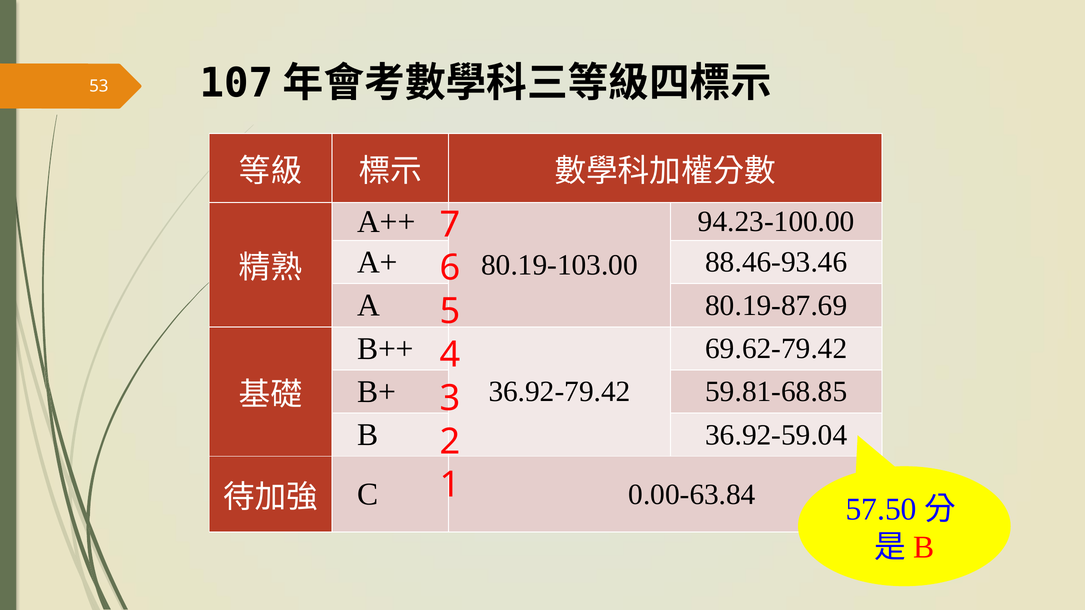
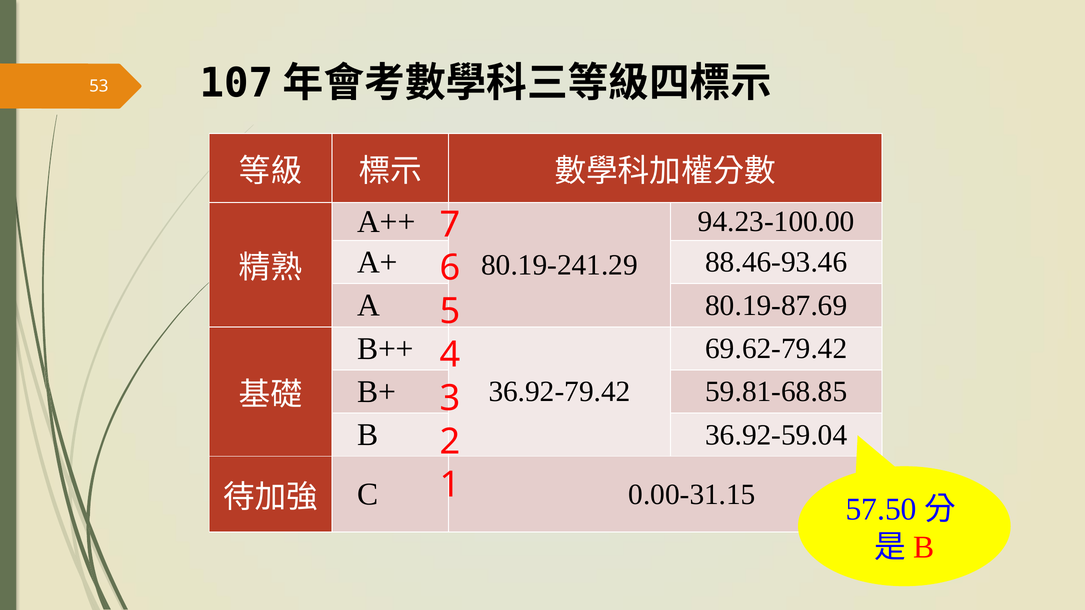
80.19-103.00: 80.19-103.00 -> 80.19-241.29
0.00-63.84: 0.00-63.84 -> 0.00-31.15
